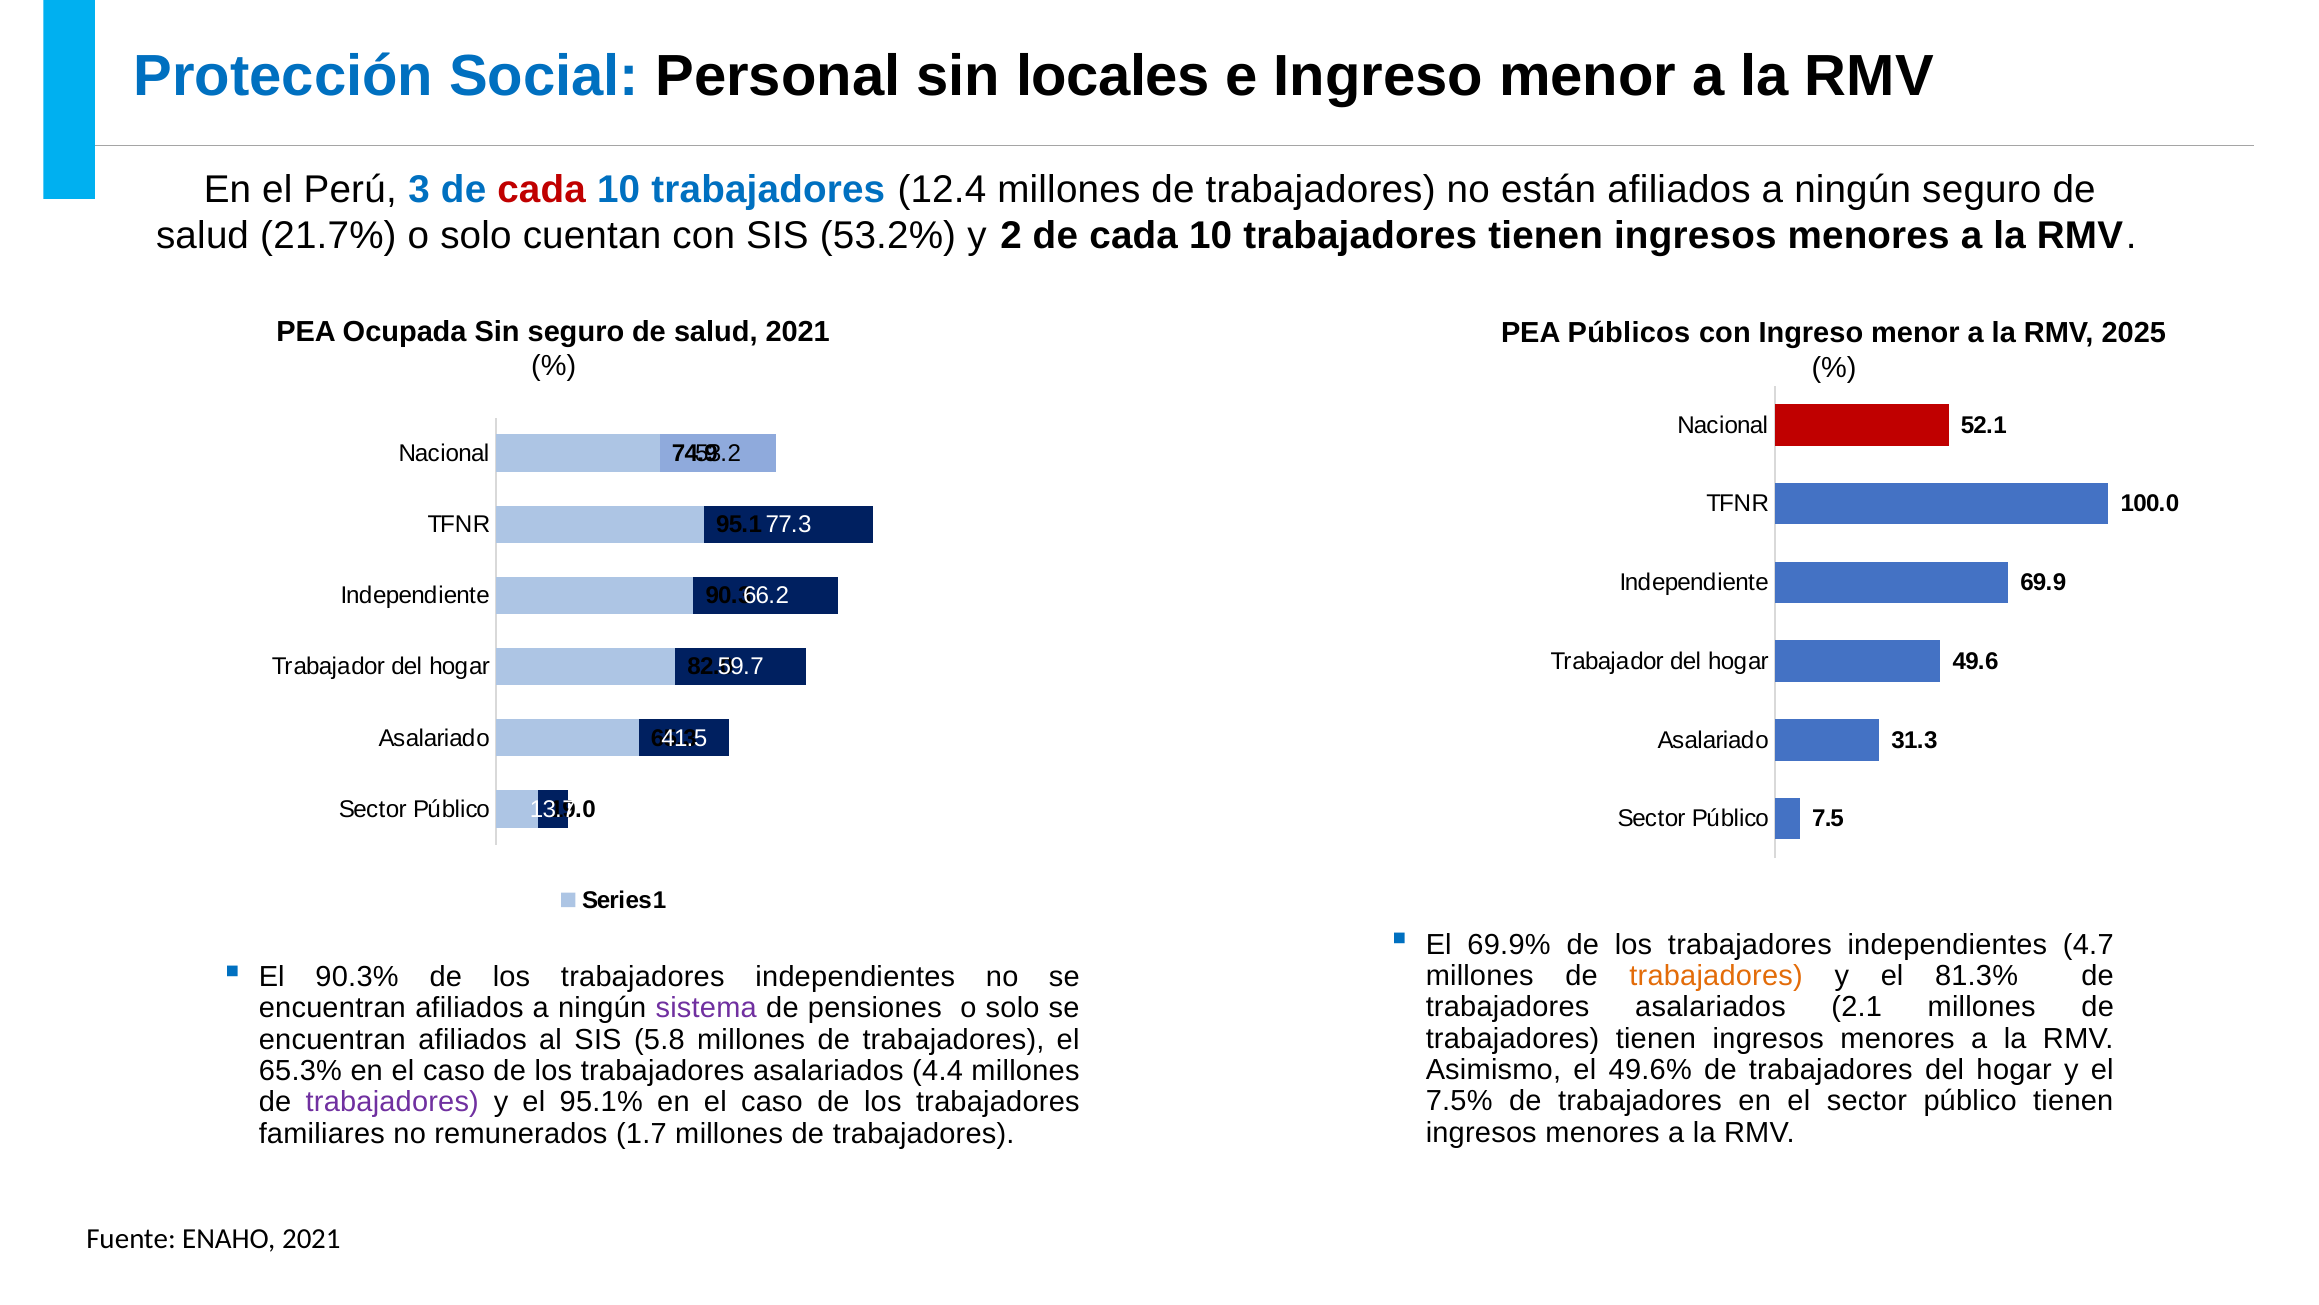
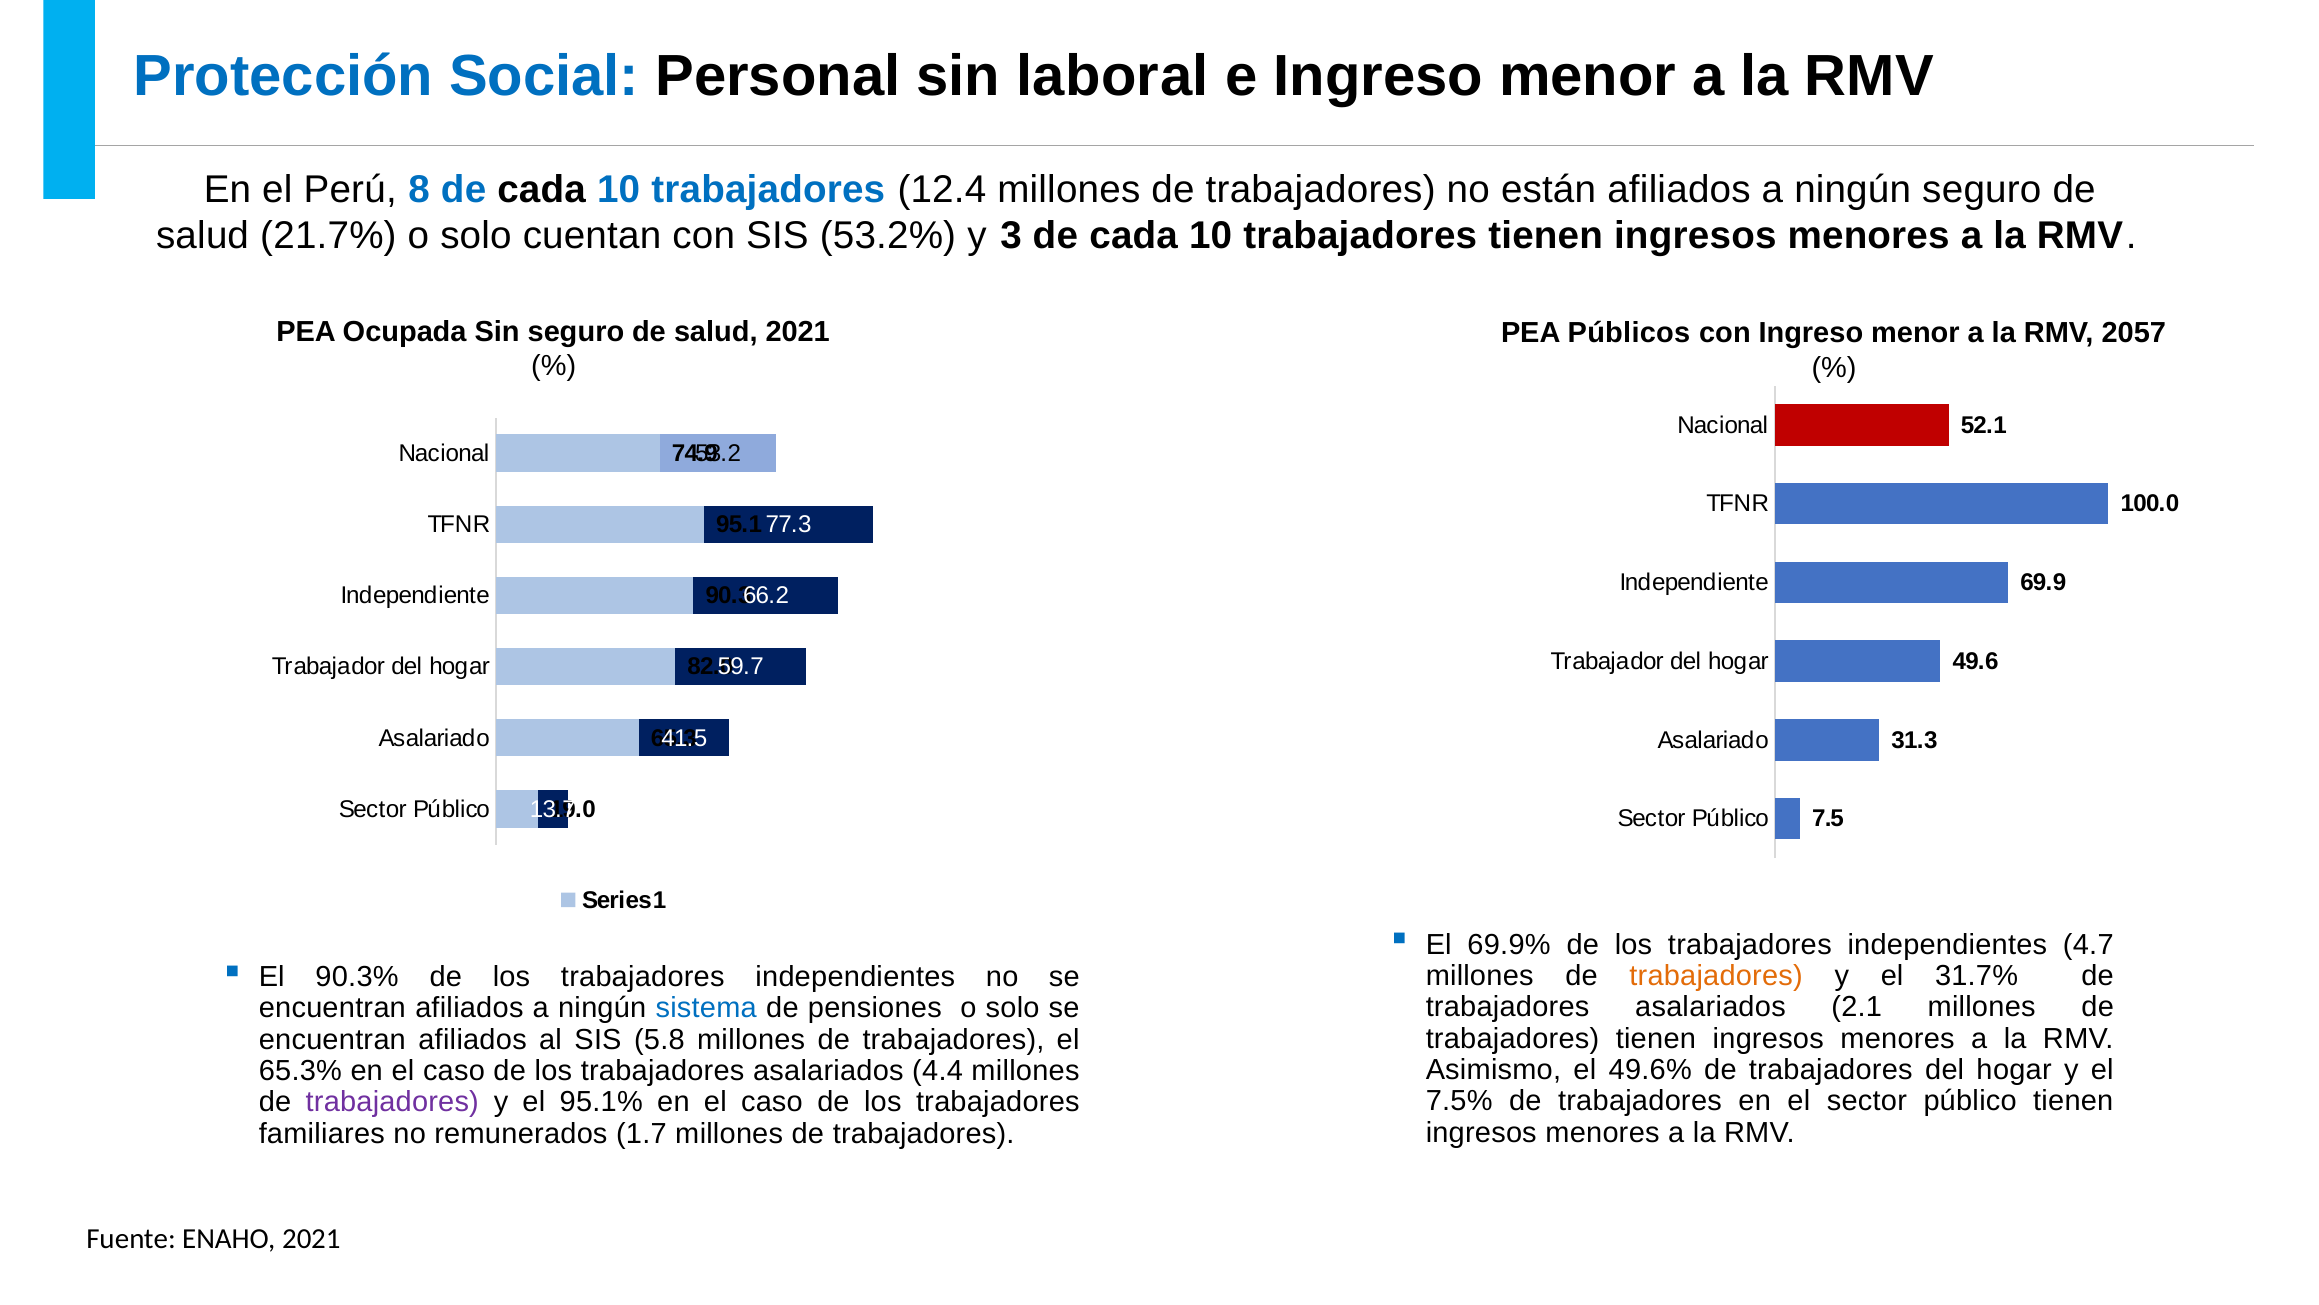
locales: locales -> laboral
3: 3 -> 8
cada at (542, 189) colour: red -> black
2: 2 -> 3
2025: 2025 -> 2057
81.3%: 81.3% -> 31.7%
sistema colour: purple -> blue
